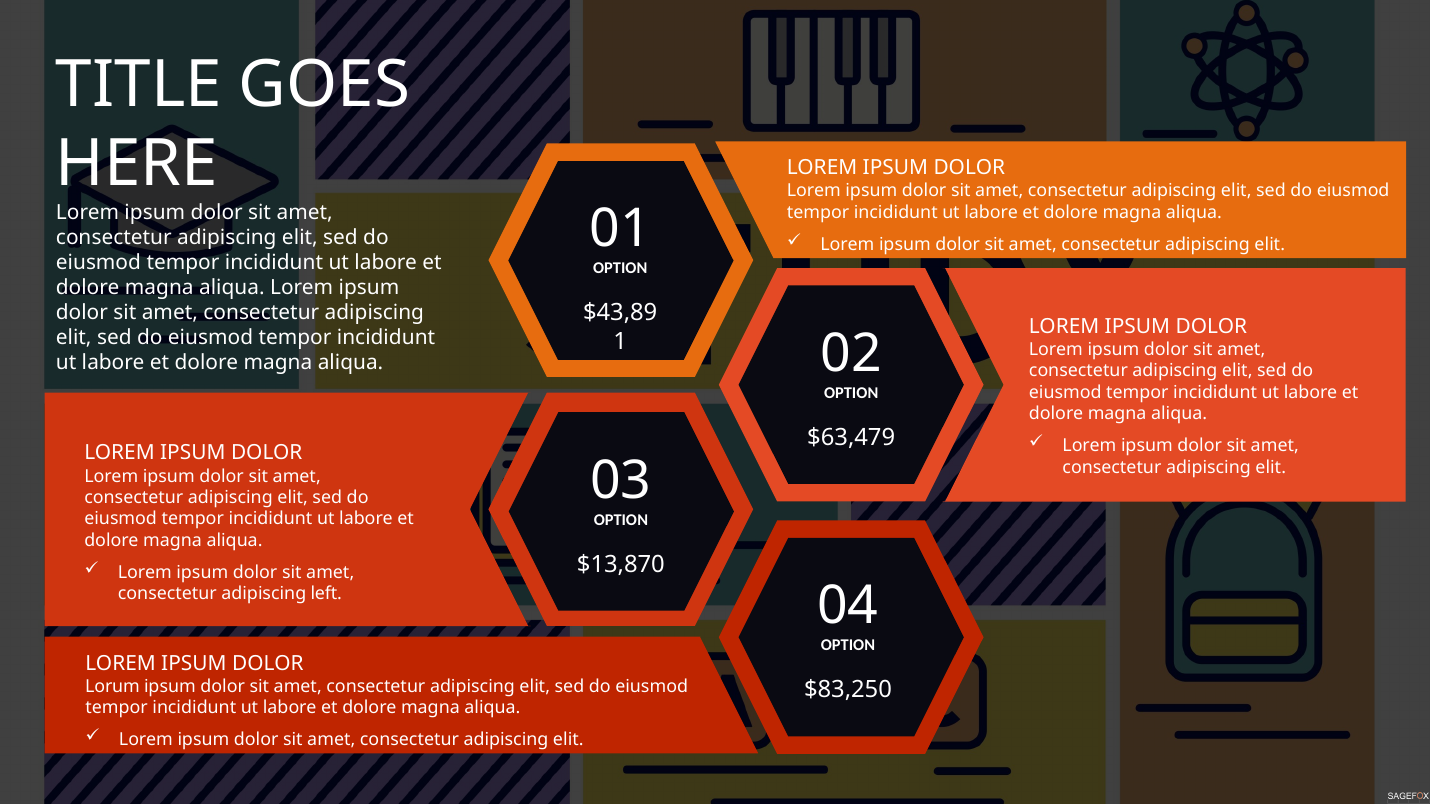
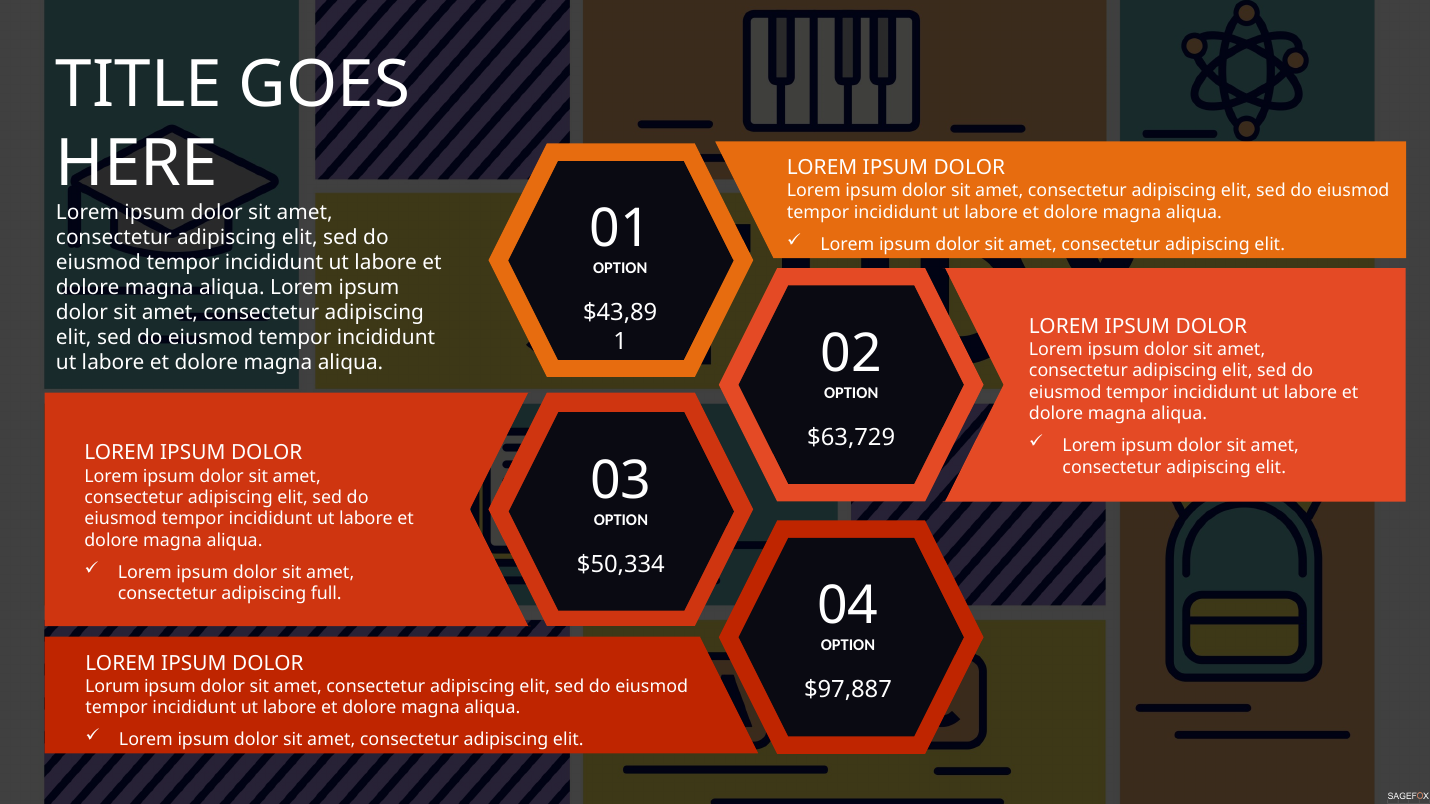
$63,479: $63,479 -> $63,729
$13,870: $13,870 -> $50,334
left: left -> full
$83,250: $83,250 -> $97,887
